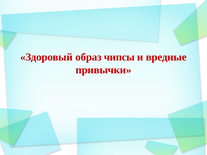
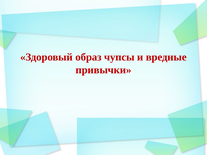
чипсы: чипсы -> чупсы
